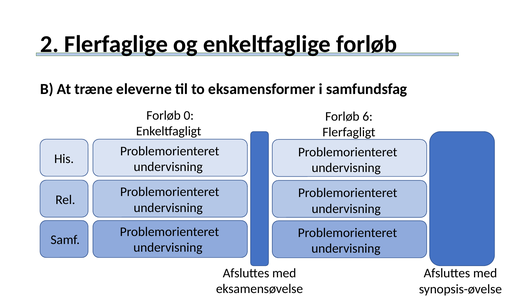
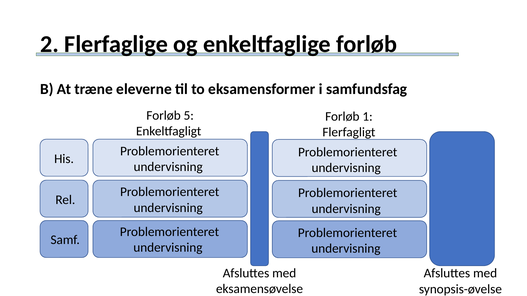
0: 0 -> 5
6: 6 -> 1
